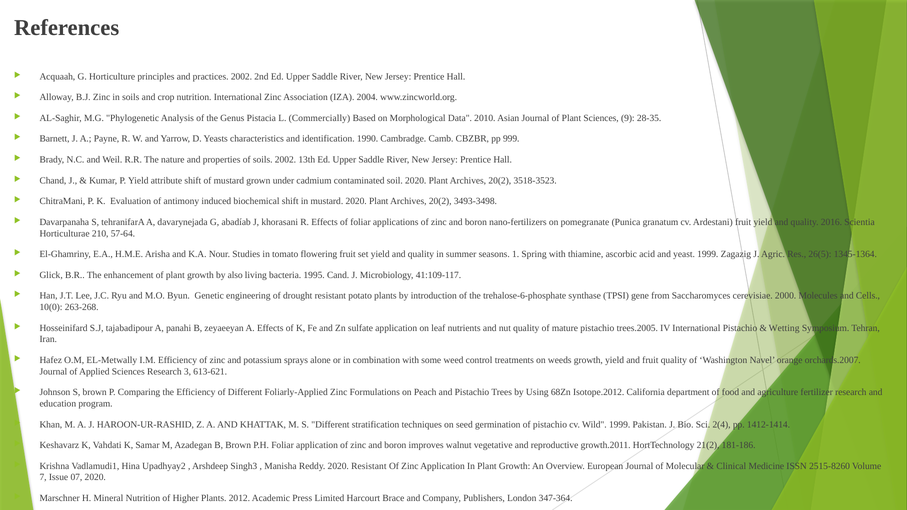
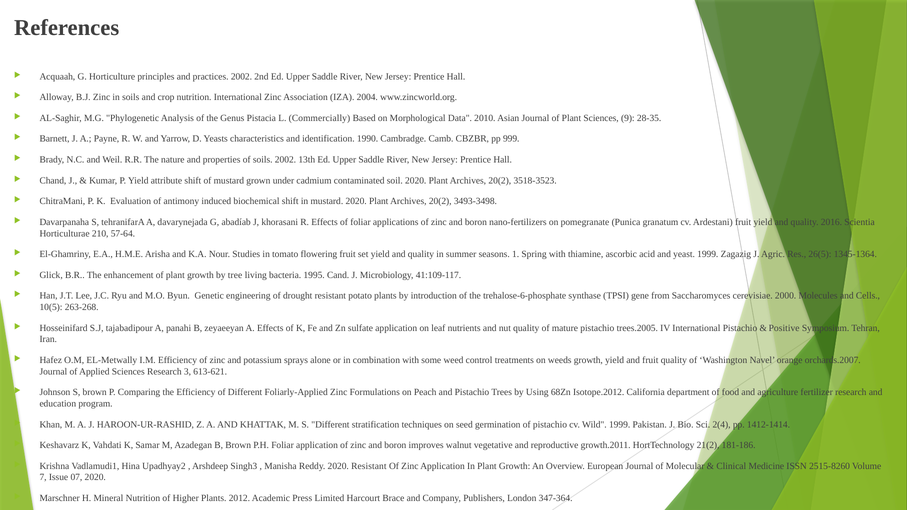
also: also -> tree
10(0: 10(0 -> 10(5
Wetting: Wetting -> Positive
